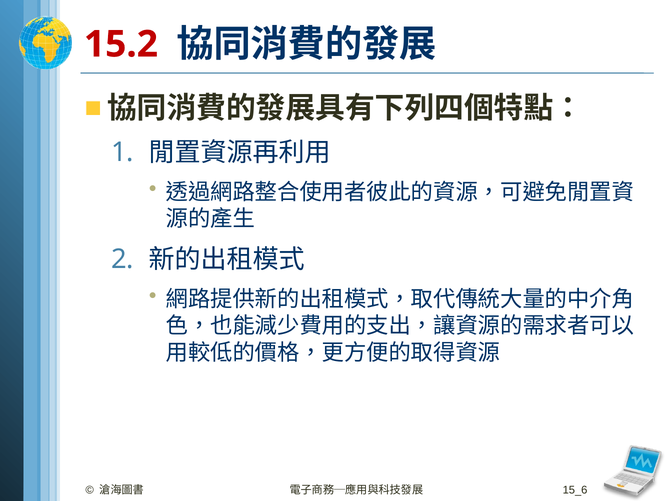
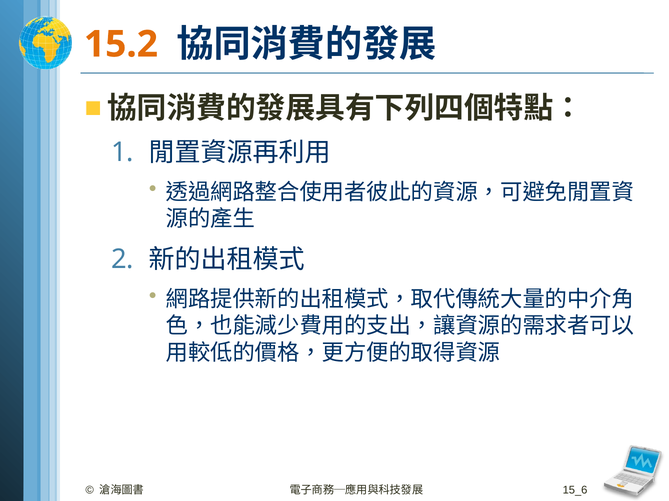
15.2 colour: red -> orange
